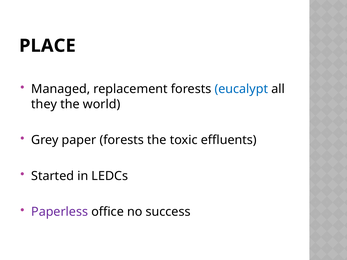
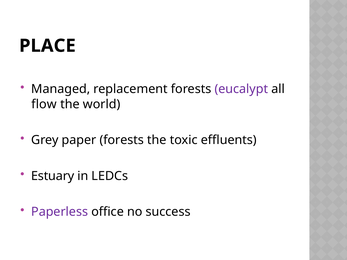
eucalypt colour: blue -> purple
they: they -> flow
Started: Started -> Estuary
